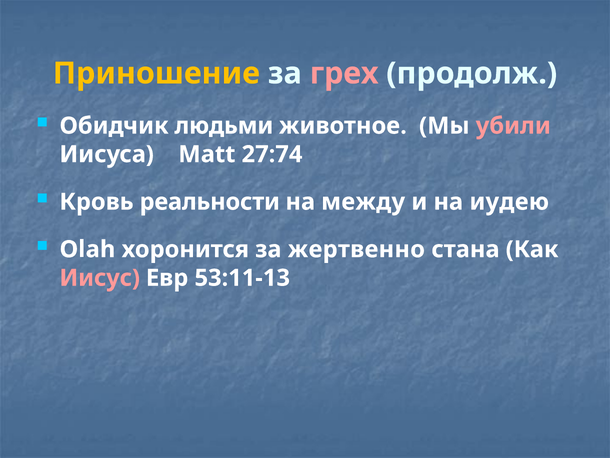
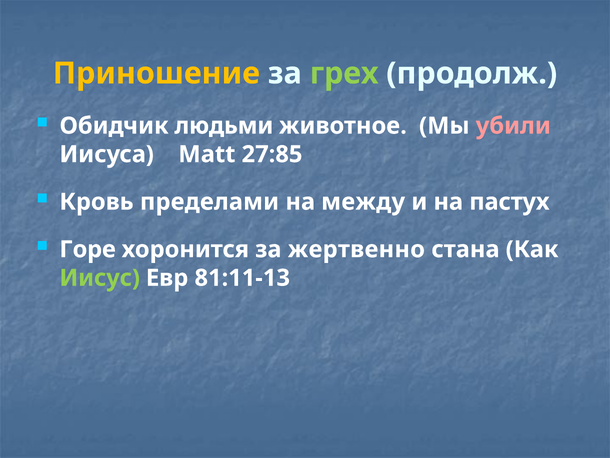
грех colour: pink -> light green
27:74: 27:74 -> 27:85
реальности: реальности -> пределами
иудею: иудею -> пастух
Olah: Olah -> Горе
Иисус colour: pink -> light green
53:11-13: 53:11-13 -> 81:11-13
